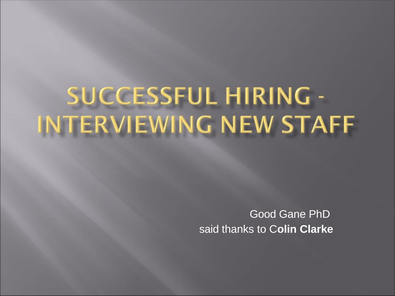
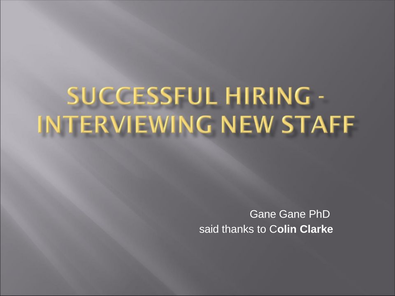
Good at (263, 214): Good -> Gane
